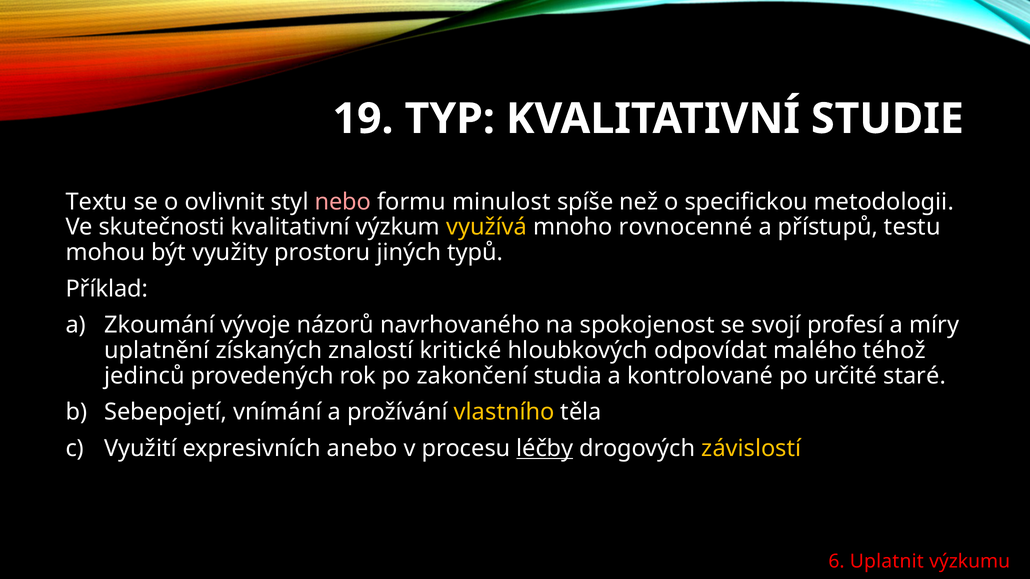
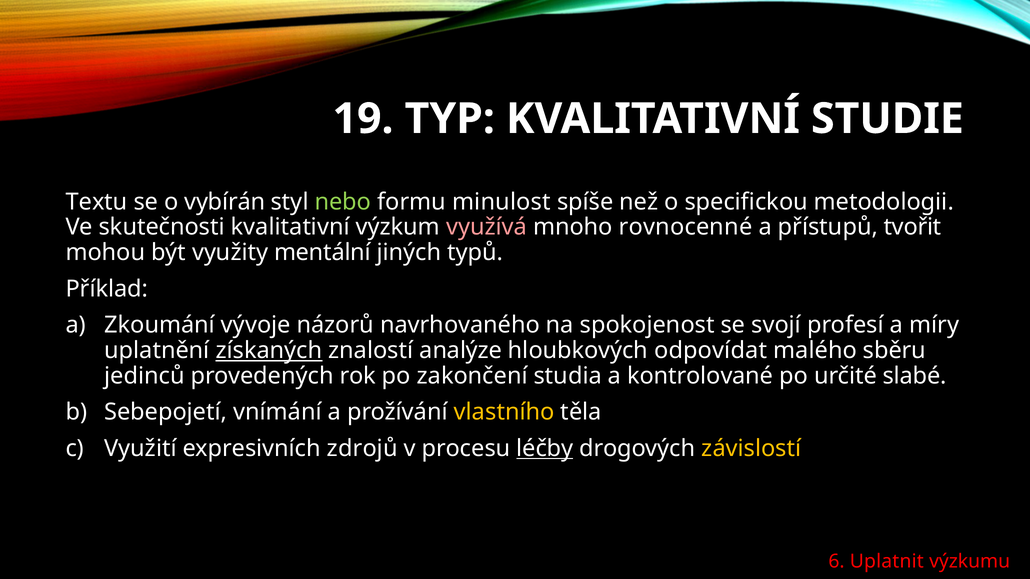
ovlivnit: ovlivnit -> vybírán
nebo colour: pink -> light green
využívá colour: yellow -> pink
testu: testu -> tvořit
prostoru: prostoru -> mentální
získaných underline: none -> present
kritické: kritické -> analýze
téhož: téhož -> sběru
staré: staré -> slabé
anebo: anebo -> zdrojů
